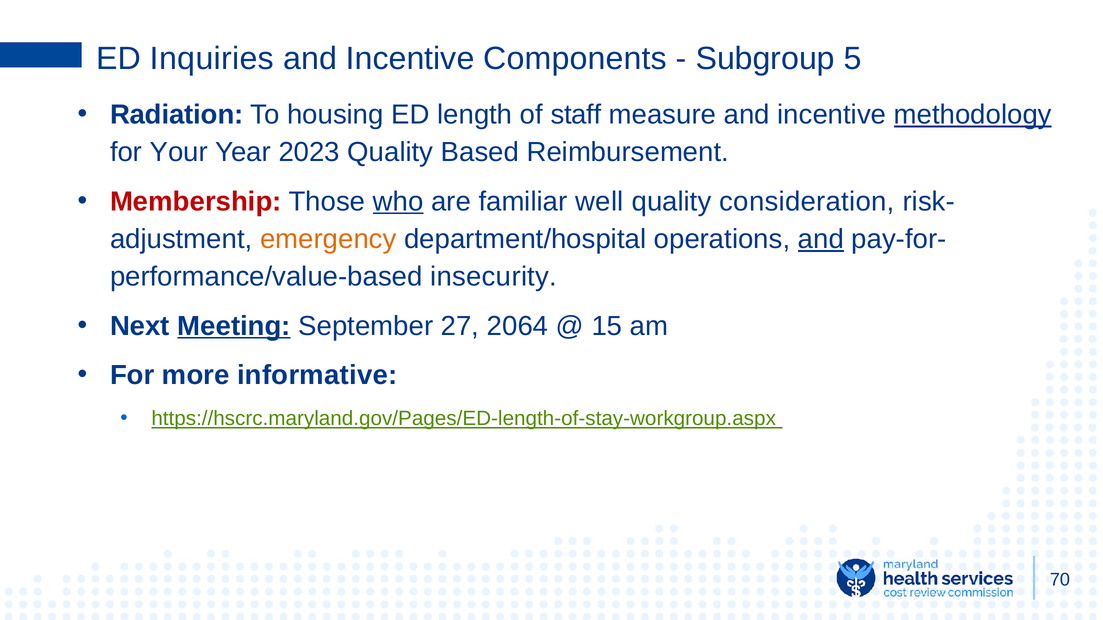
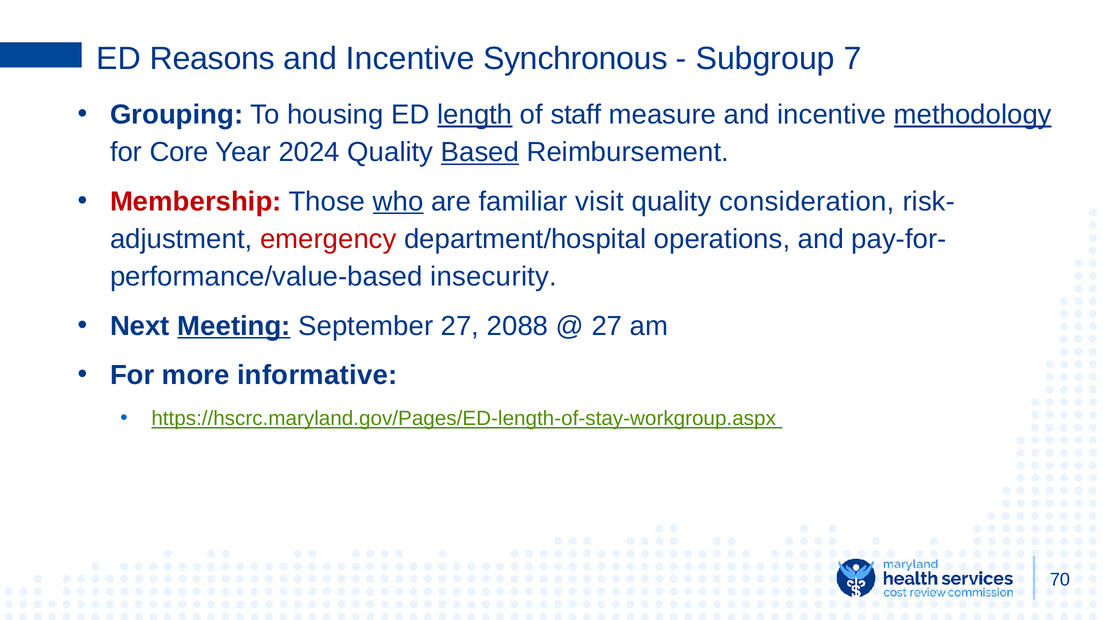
Inquiries: Inquiries -> Reasons
Components: Components -> Synchronous
5: 5 -> 7
Radiation: Radiation -> Grouping
length underline: none -> present
Your: Your -> Core
2023: 2023 -> 2024
Based underline: none -> present
well: well -> visit
emergency colour: orange -> red
and at (821, 239) underline: present -> none
2064: 2064 -> 2088
15 at (607, 326): 15 -> 27
